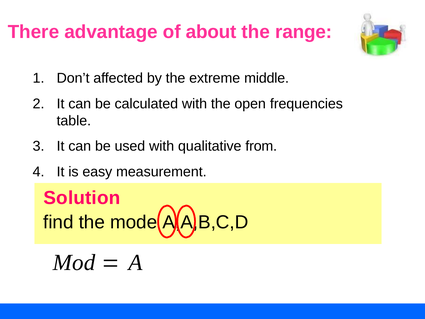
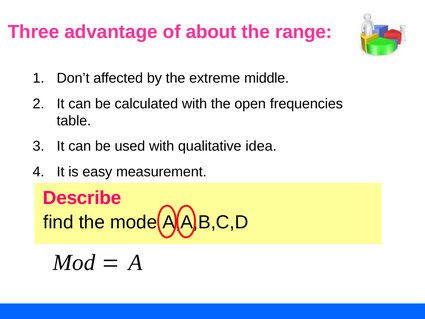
There: There -> Three
from: from -> idea
Solution: Solution -> Describe
